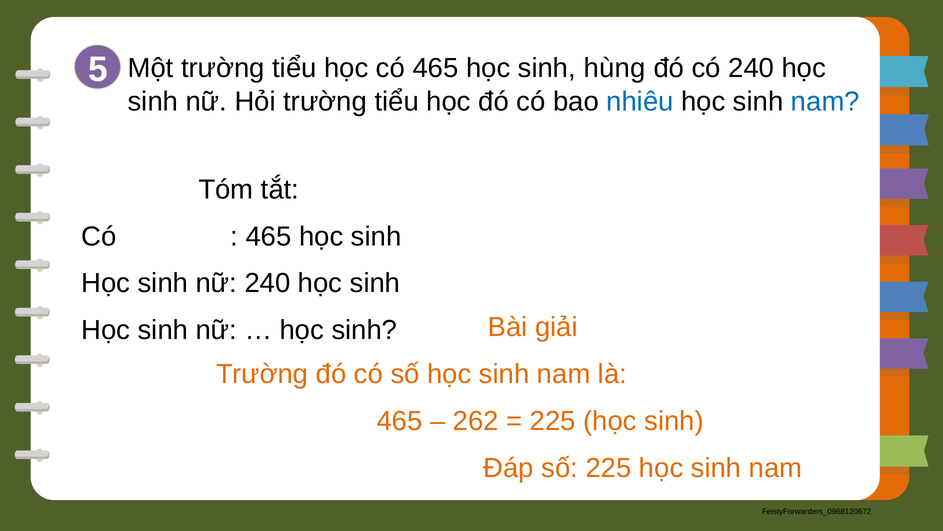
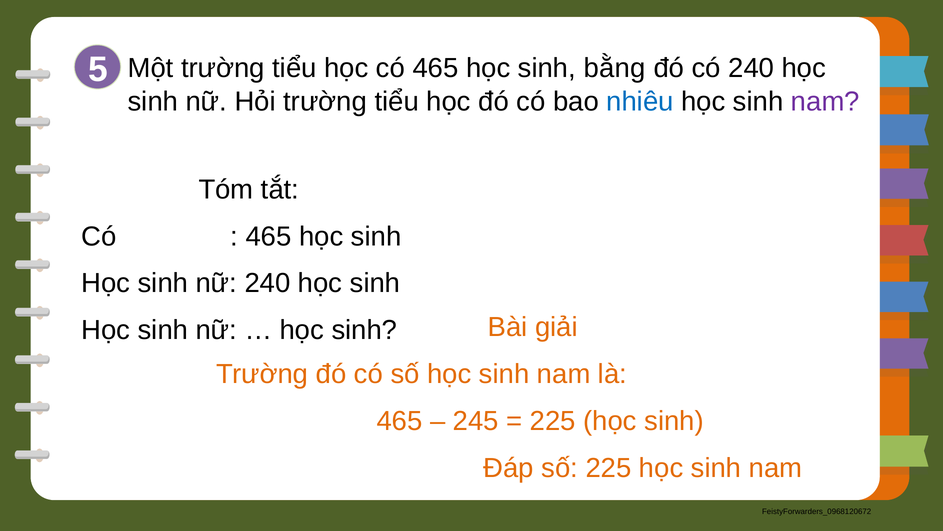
hùng: hùng -> bằng
nam at (825, 101) colour: blue -> purple
262: 262 -> 245
